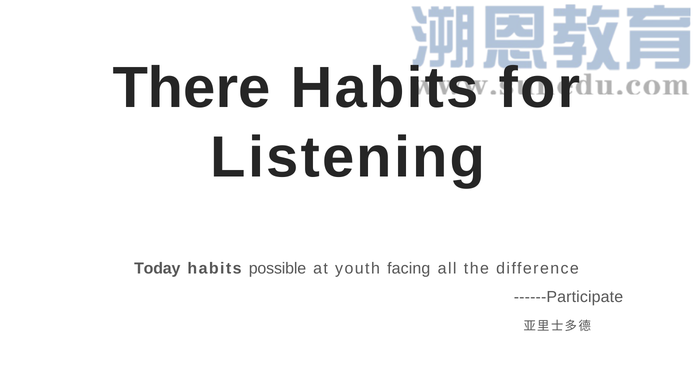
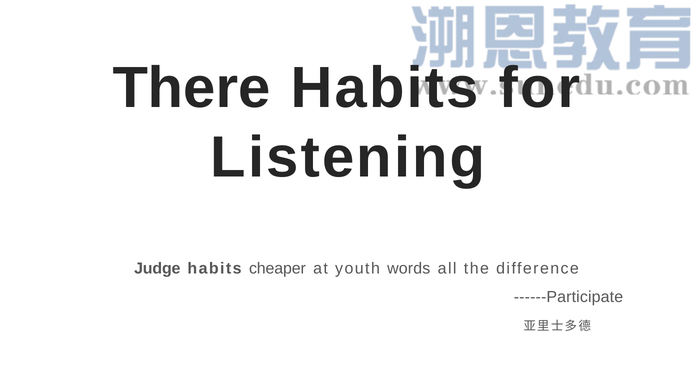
Today: Today -> Judge
possible: possible -> cheaper
facing: facing -> words
